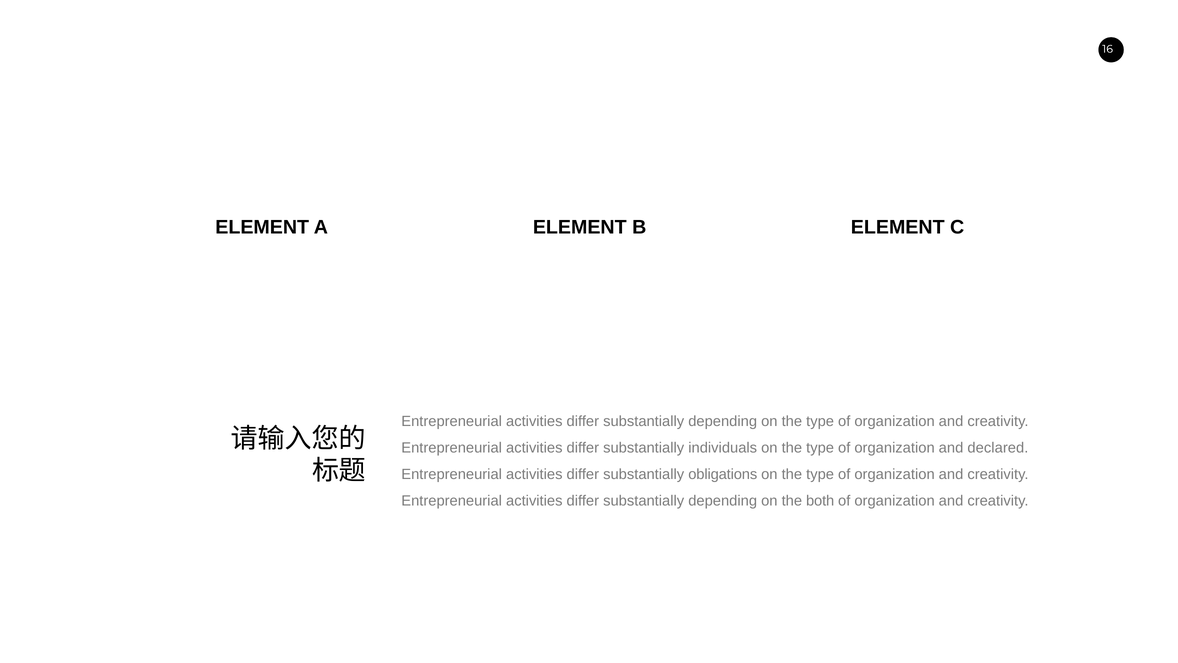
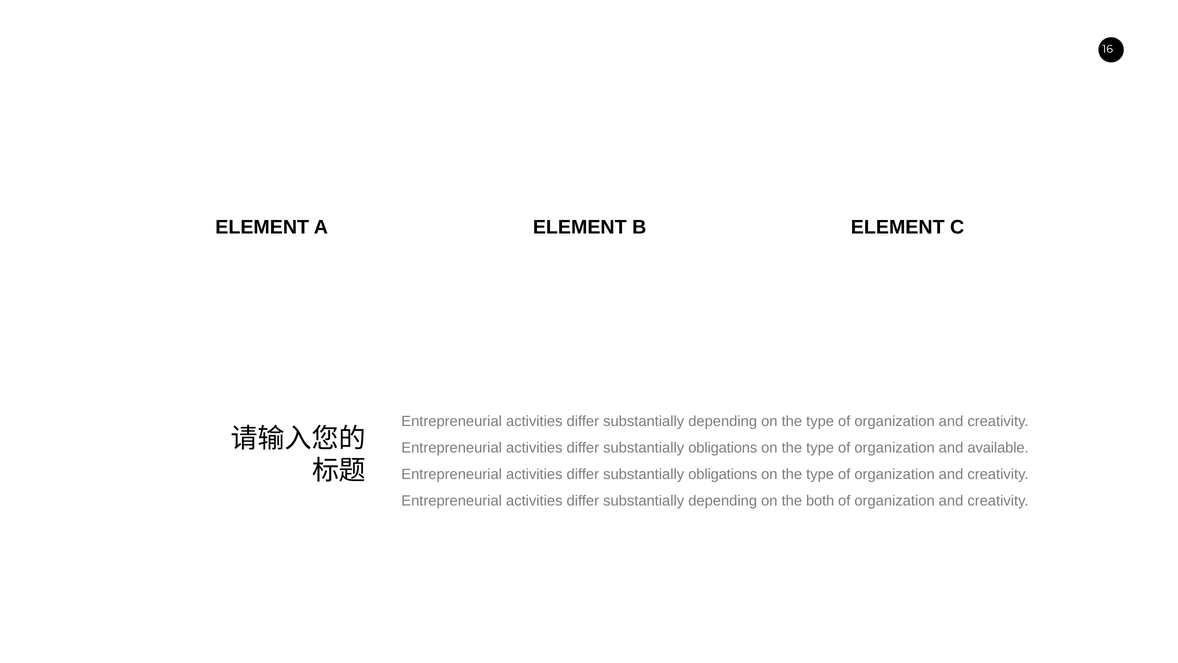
individuals at (723, 448): individuals -> obligations
declared: declared -> available
